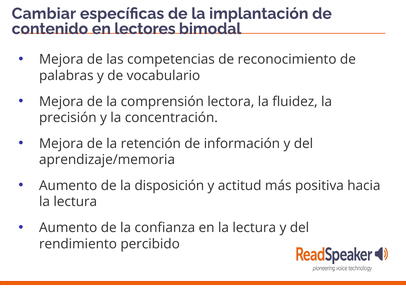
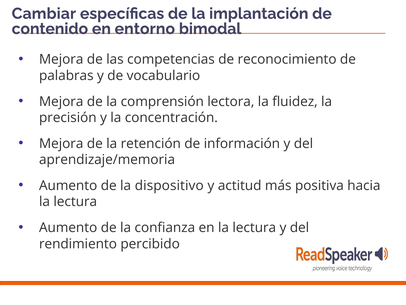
lectores: lectores -> entorno
disposición: disposición -> dispositivo
